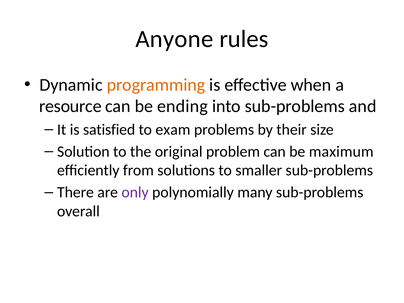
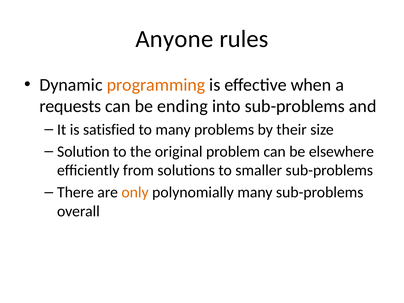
resource: resource -> requests
to exam: exam -> many
maximum: maximum -> elsewhere
only colour: purple -> orange
